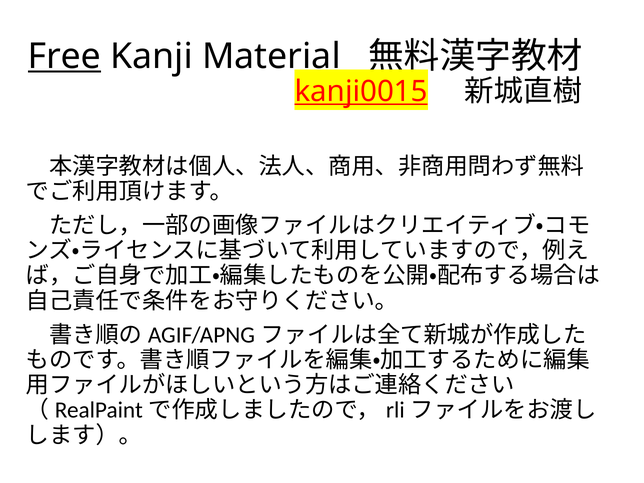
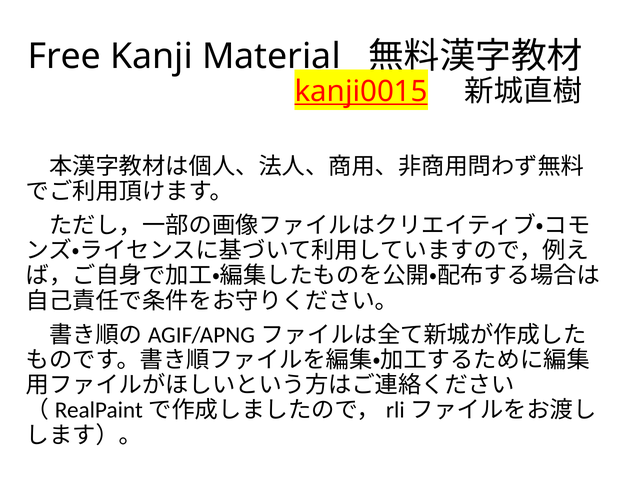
Free underline: present -> none
